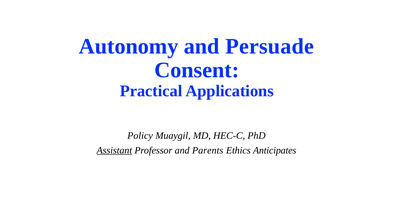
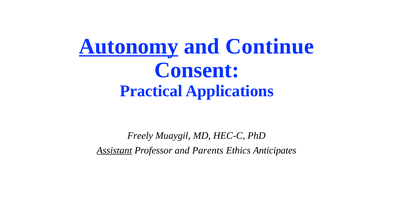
Autonomy underline: none -> present
Persuade: Persuade -> Continue
Policy: Policy -> Freely
